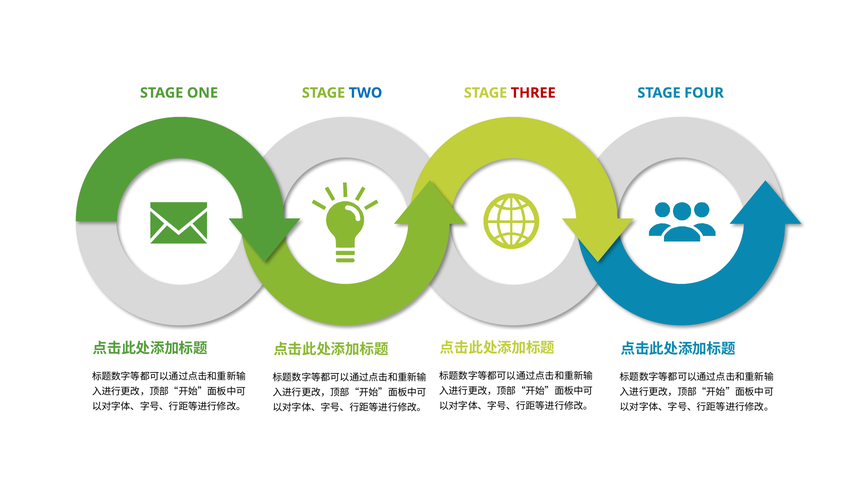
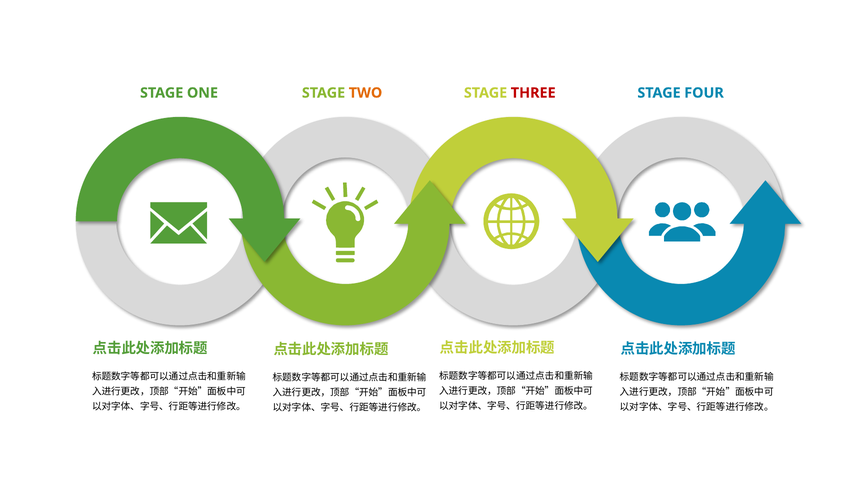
TWO colour: blue -> orange
